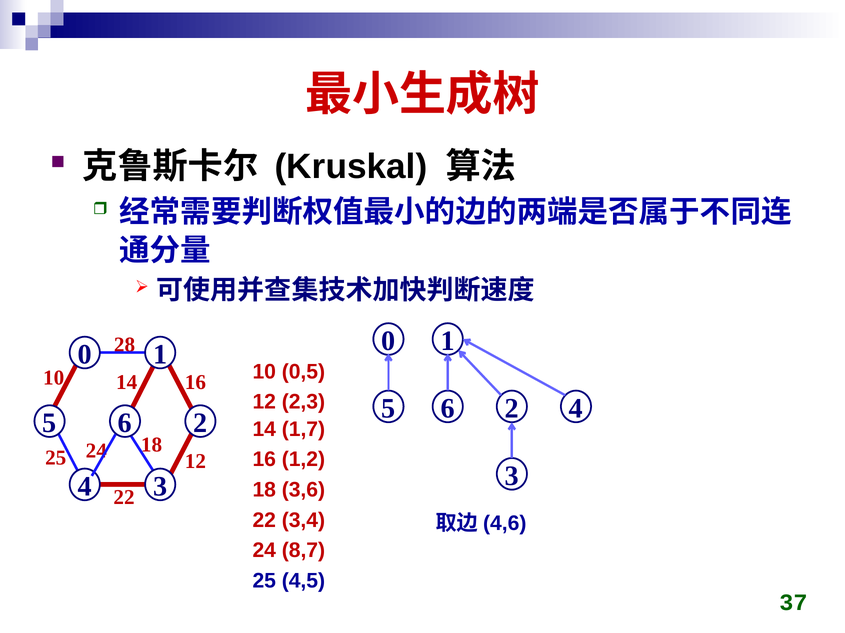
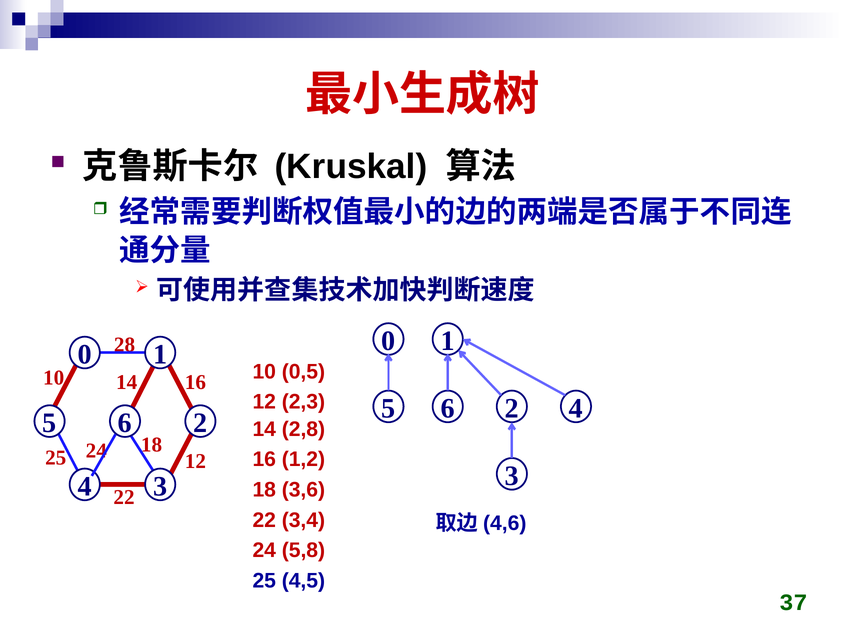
1,7: 1,7 -> 2,8
8,7: 8,7 -> 5,8
